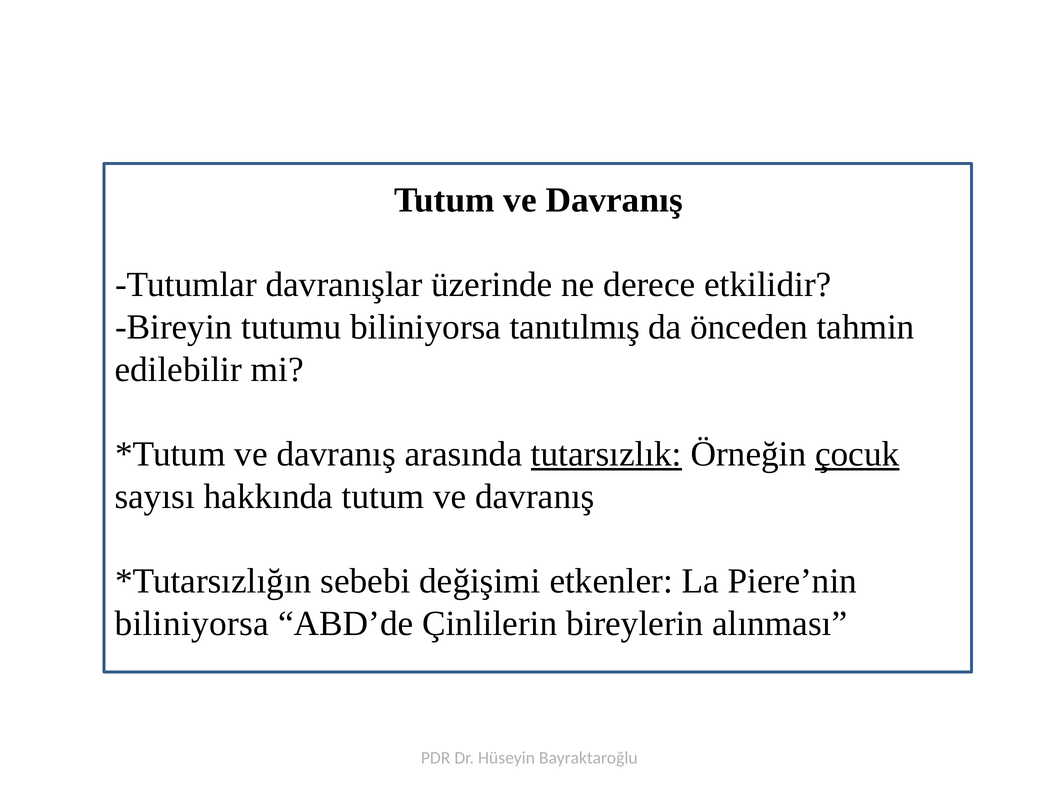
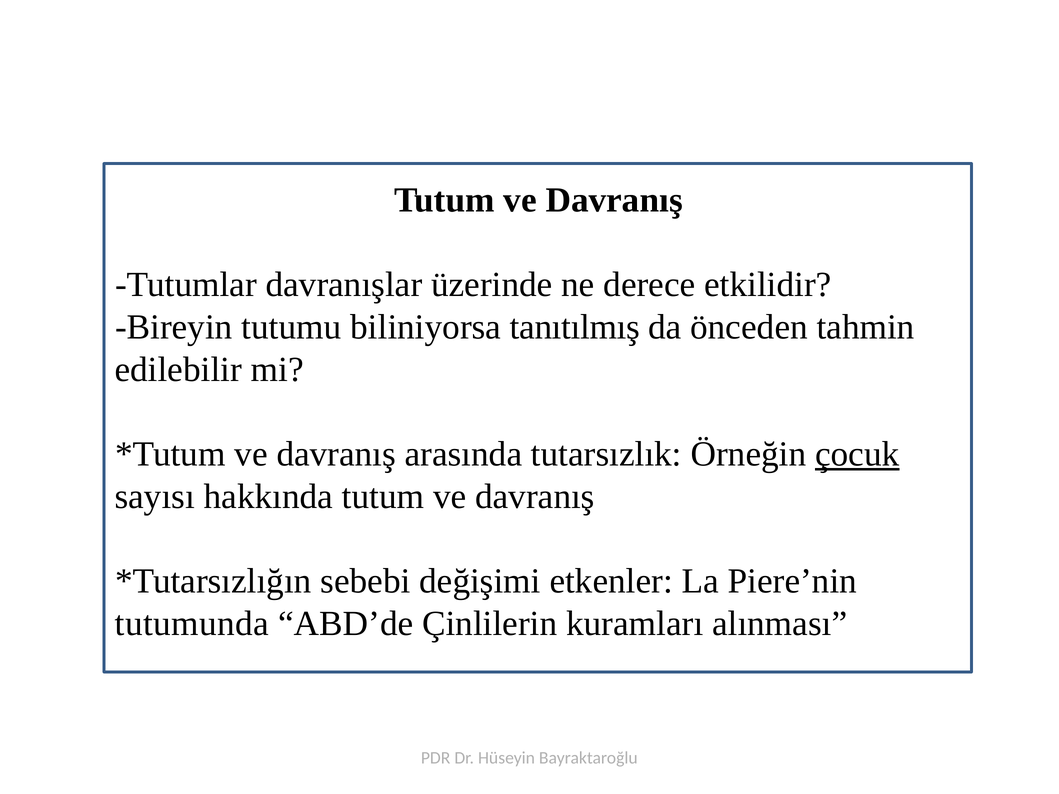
tutarsızlık underline: present -> none
biliniyorsa at (192, 624): biliniyorsa -> tutumunda
bireylerin: bireylerin -> kuramları
